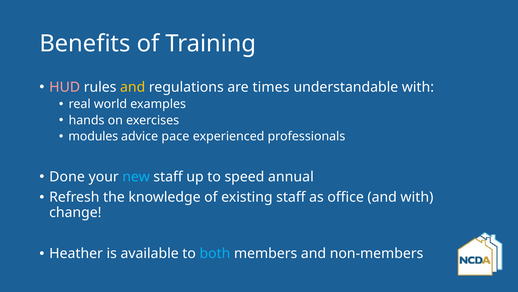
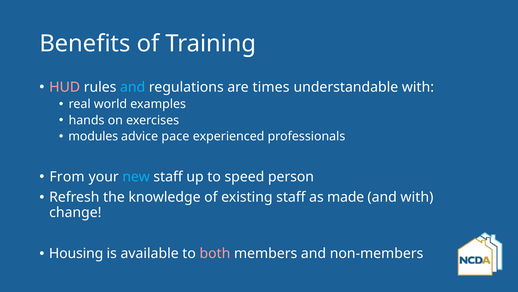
and at (133, 87) colour: yellow -> light blue
Done: Done -> From
annual: annual -> person
office: office -> made
Heather: Heather -> Housing
both colour: light blue -> pink
